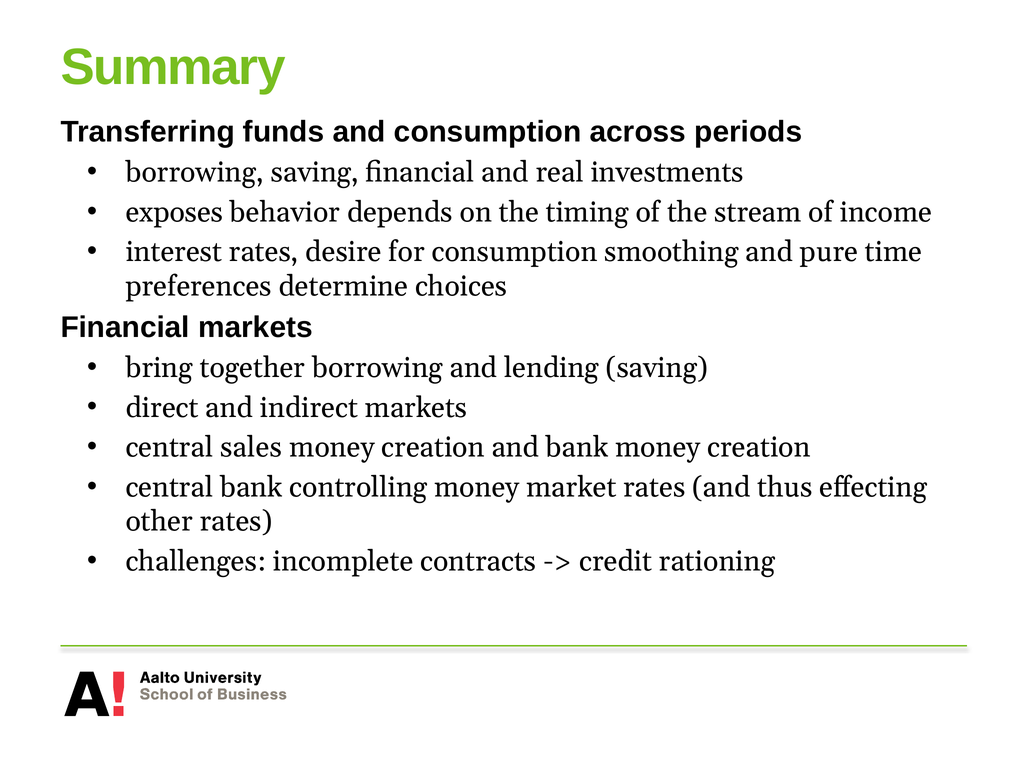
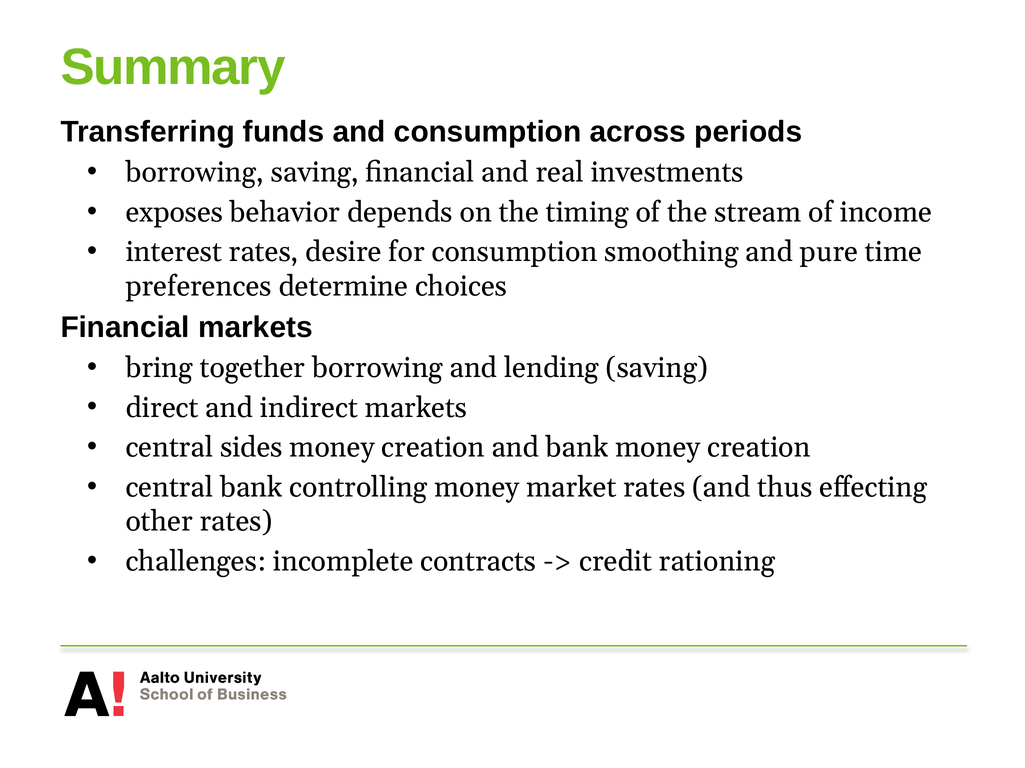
sales: sales -> sides
